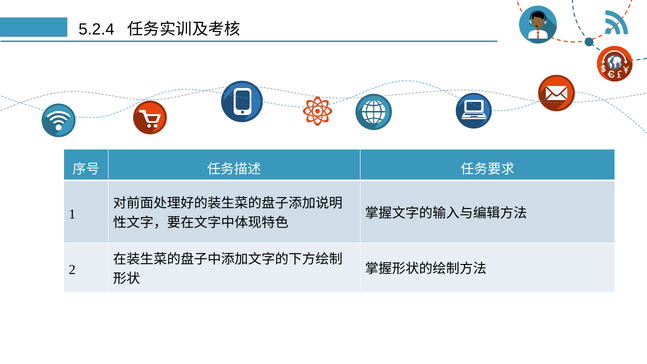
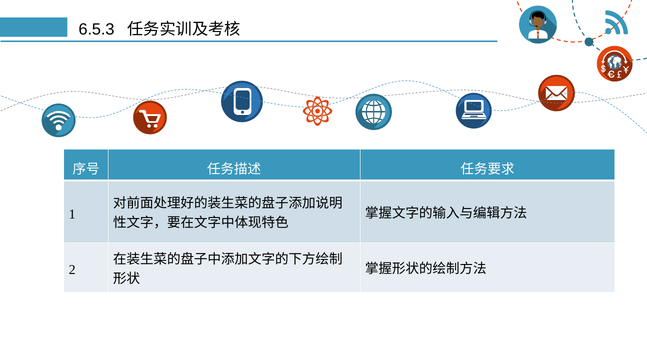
5.2.4: 5.2.4 -> 6.5.3
